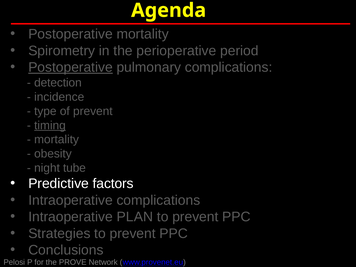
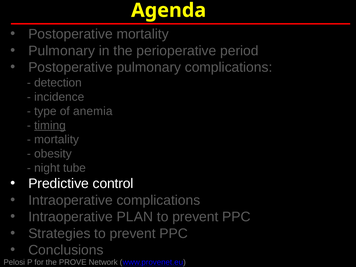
Spirometry at (62, 51): Spirometry -> Pulmonary
Postoperative at (71, 67) underline: present -> none
of prevent: prevent -> anemia
factors: factors -> control
